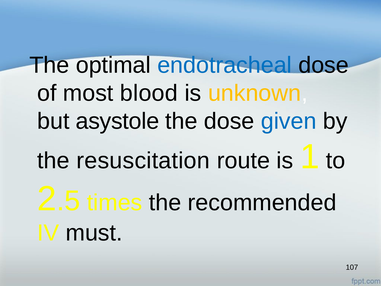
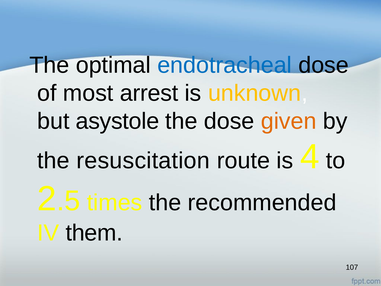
blood: blood -> arrest
given colour: blue -> orange
1: 1 -> 4
must: must -> them
